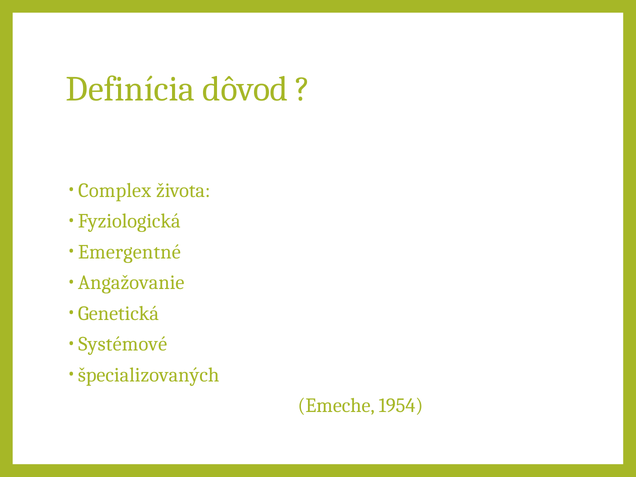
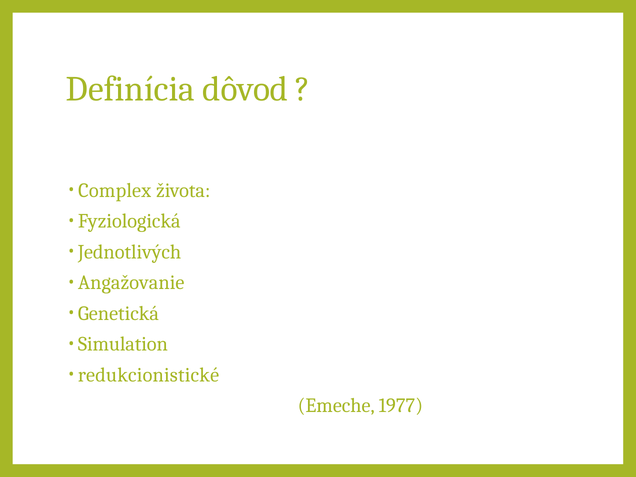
Emergentné: Emergentné -> Jednotlivých
Systémové: Systémové -> Simulation
špecializovaných: špecializovaných -> redukcionistické
1954: 1954 -> 1977
